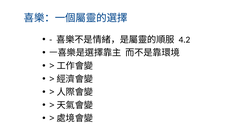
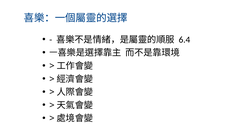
4.2: 4.2 -> 6.4
